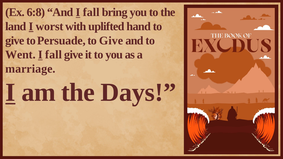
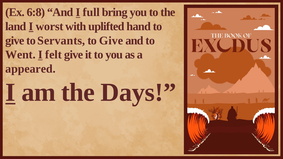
And I fall: fall -> full
Persuade: Persuade -> Servants
fall at (54, 55): fall -> felt
marriage: marriage -> appeared
